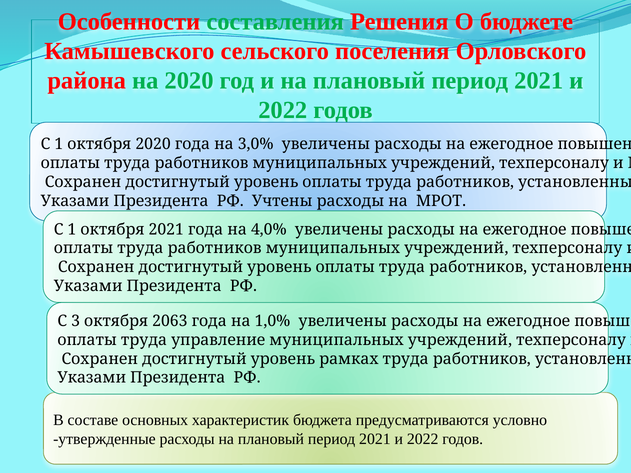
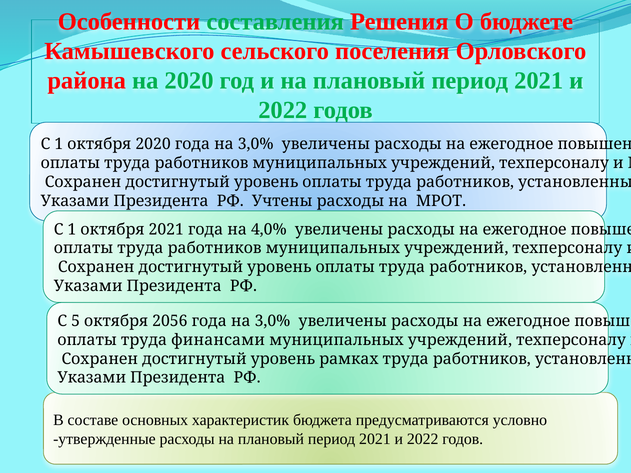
3: 3 -> 5
2063: 2063 -> 2056
1,0% at (272, 321): 1,0% -> 3,0%
управление: управление -> финансами
